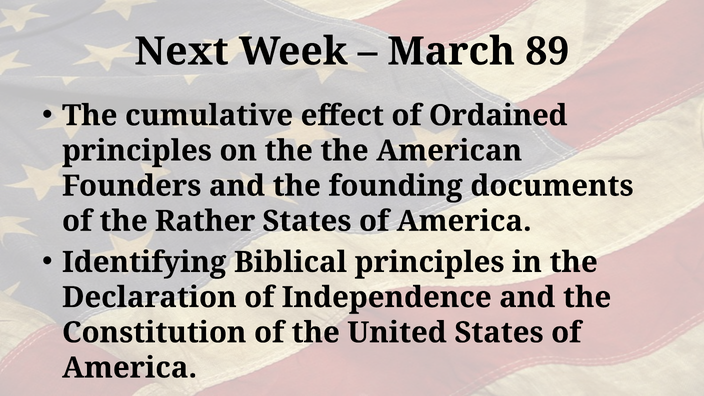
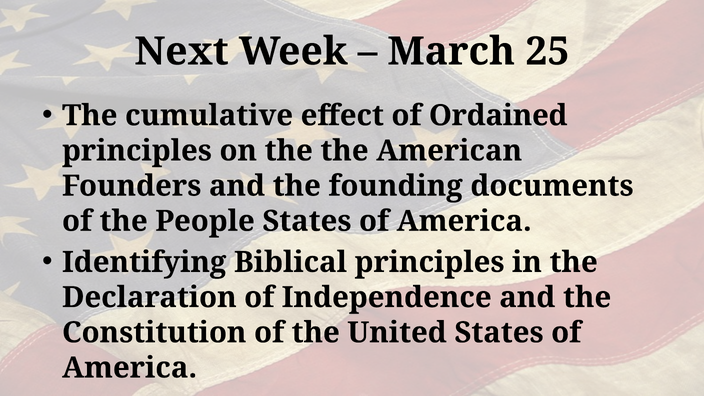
89: 89 -> 25
Rather: Rather -> People
